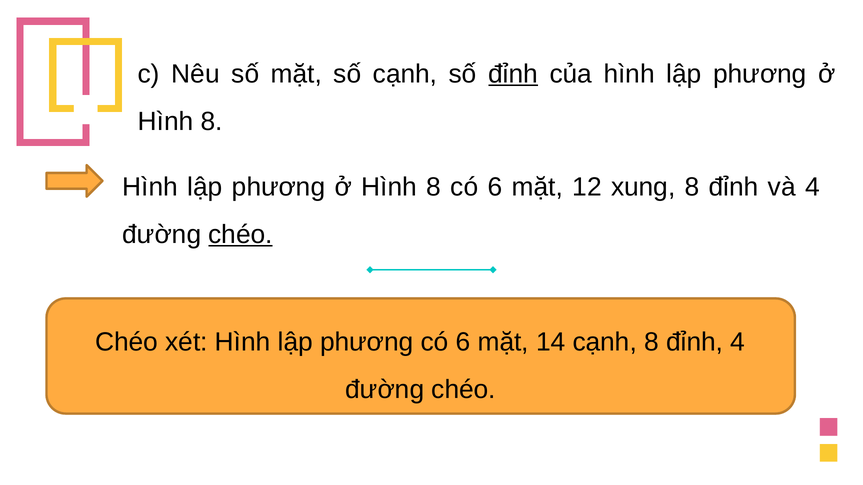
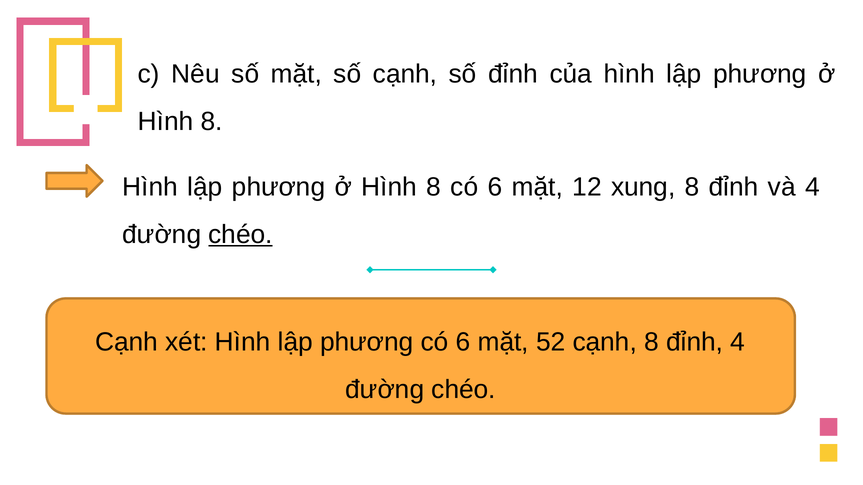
đỉnh at (513, 74) underline: present -> none
Chéo at (127, 342): Chéo -> Cạnh
14: 14 -> 52
